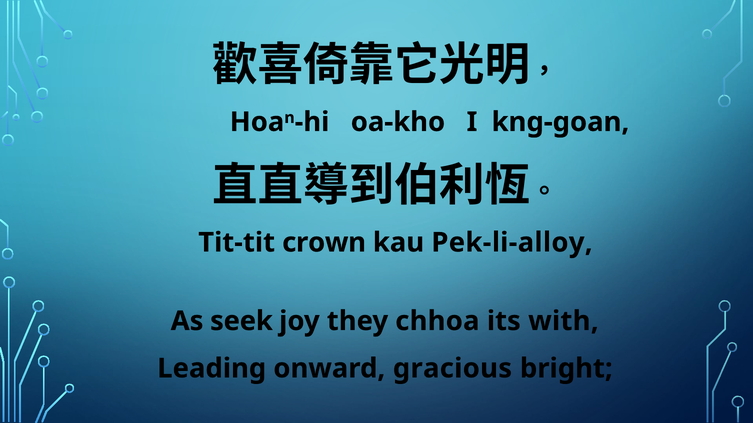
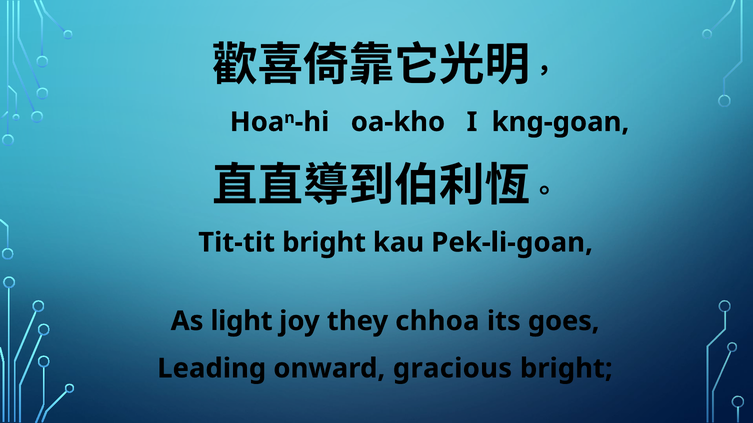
Tit-tit crown: crown -> bright
Pek-li-alloy: Pek-li-alloy -> Pek-li-goan
seek: seek -> light
with: with -> goes
